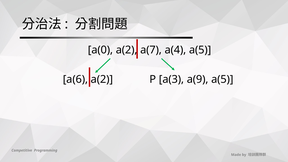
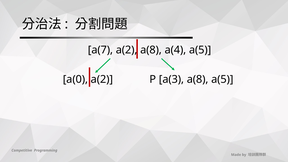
a(0: a(0 -> a(7
a(2 a(7: a(7 -> a(8
a(6: a(6 -> a(0
a(3 a(9: a(9 -> a(8
